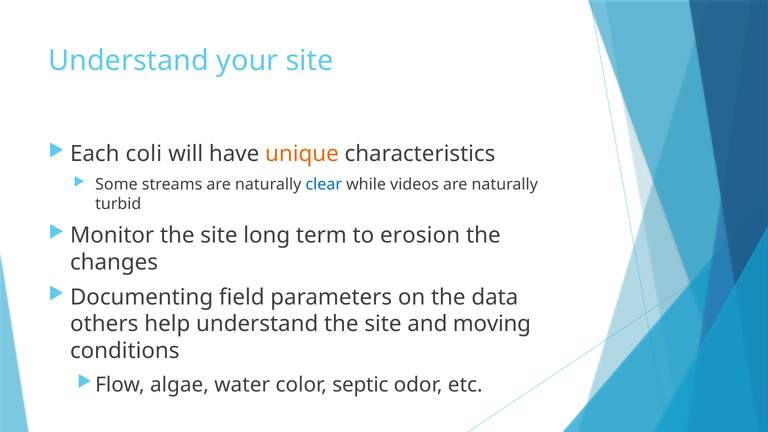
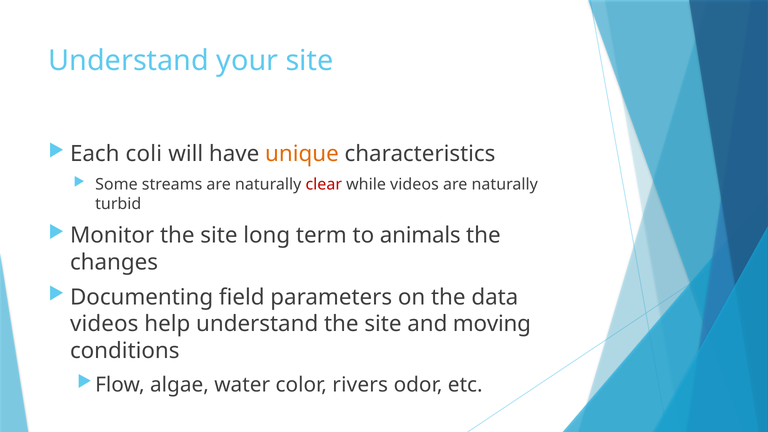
clear colour: blue -> red
erosion: erosion -> animals
others at (104, 324): others -> videos
septic: septic -> rivers
